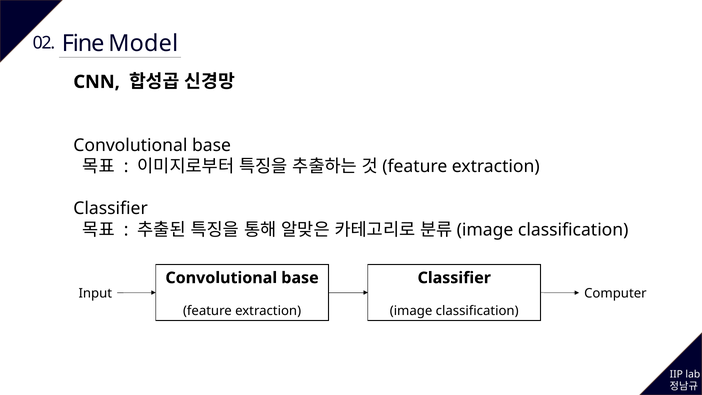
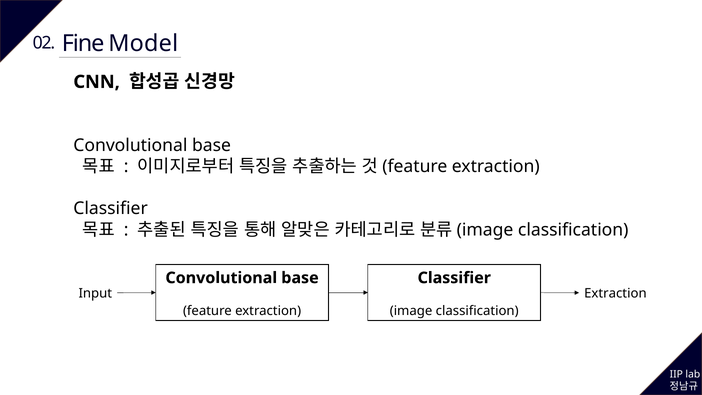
Computer at (615, 294): Computer -> Extraction
